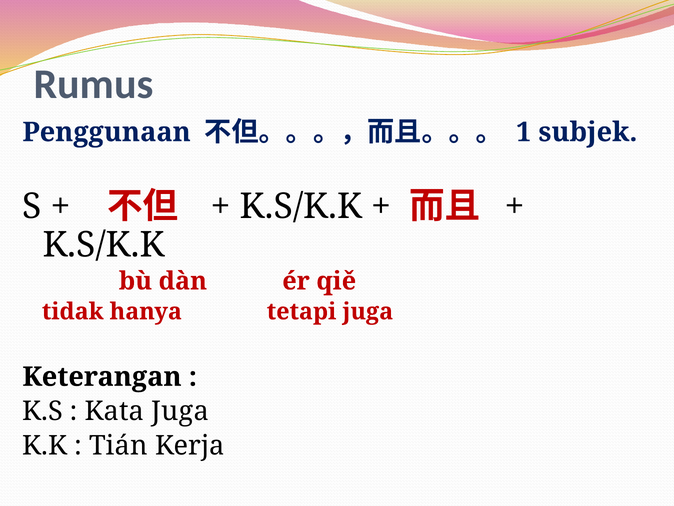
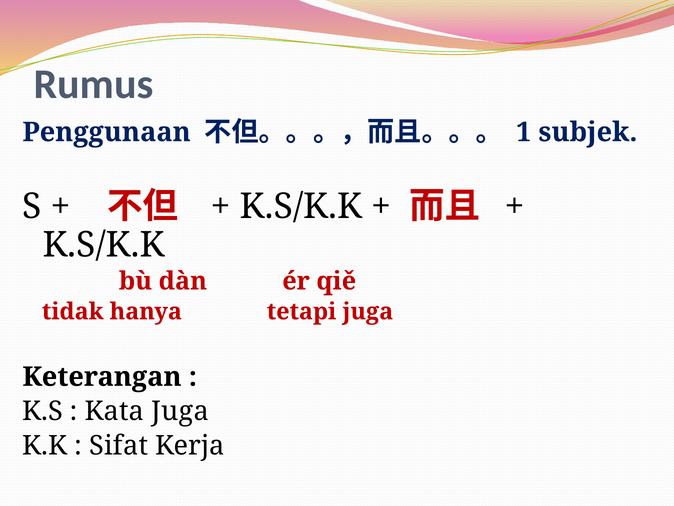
Tián: Tián -> Sifat
